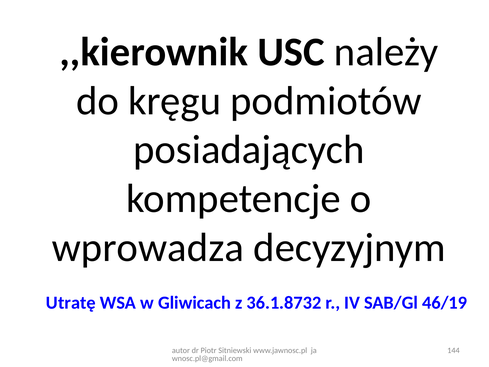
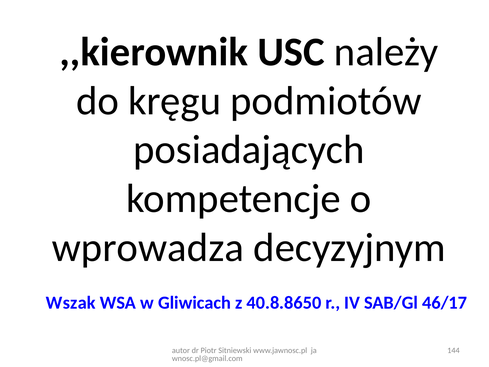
Utratę: Utratę -> Wszak
36.1.8732: 36.1.8732 -> 40.8.8650
46/19: 46/19 -> 46/17
